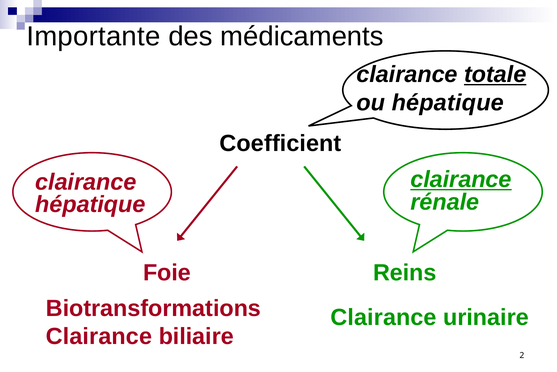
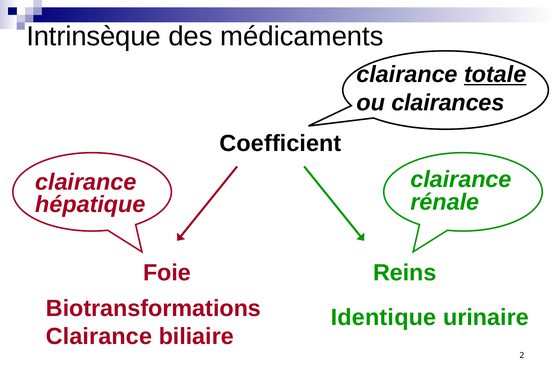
Importante: Importante -> Intrinsèque
ou hépatique: hépatique -> clairances
clairance at (461, 179) underline: present -> none
Clairance at (384, 317): Clairance -> Identique
